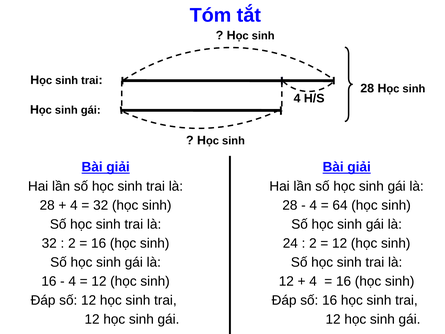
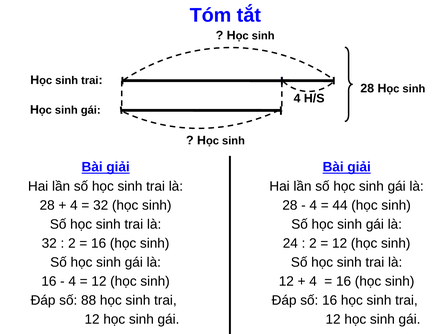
64: 64 -> 44
số 12: 12 -> 88
